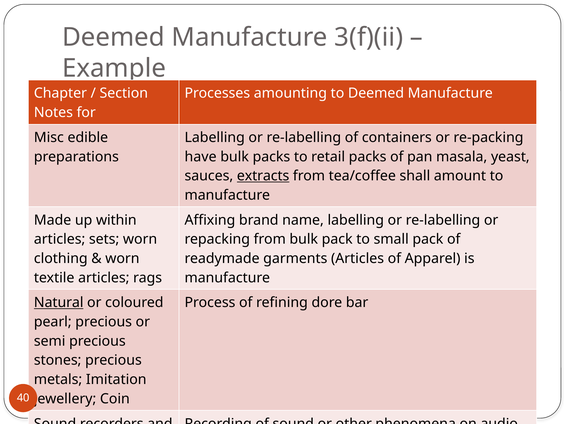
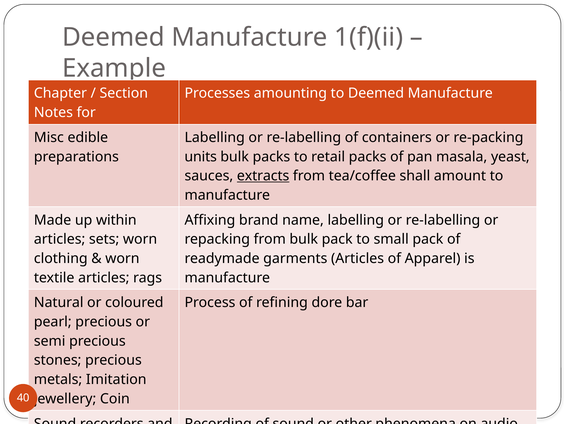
3(f)(ii: 3(f)(ii -> 1(f)(ii
have: have -> units
Natural underline: present -> none
